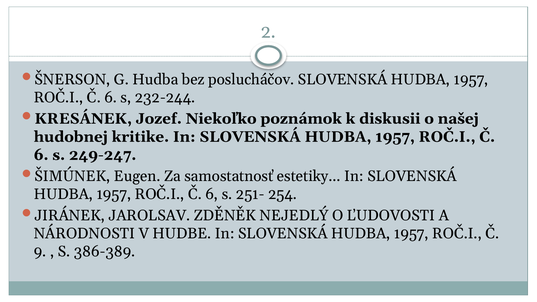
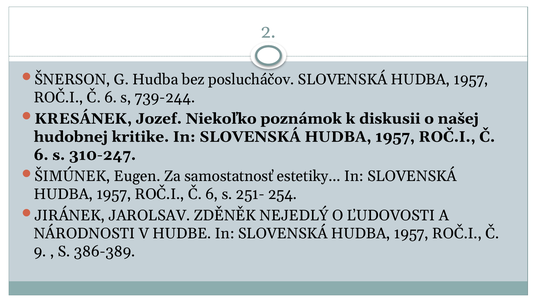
232-244: 232-244 -> 739-244
249-247: 249-247 -> 310-247
